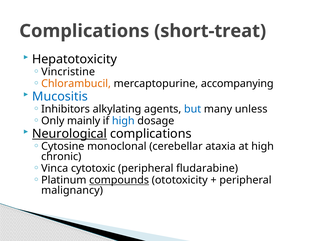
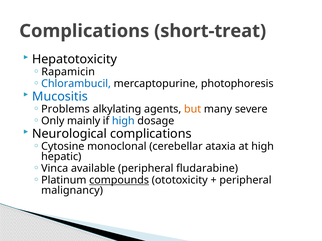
Vincristine: Vincristine -> Rapamicin
Chlorambucil colour: orange -> blue
accompanying: accompanying -> photophoresis
Inhibitors: Inhibitors -> Problems
but colour: blue -> orange
unless: unless -> severe
Neurological underline: present -> none
chronic: chronic -> hepatic
cytotoxic: cytotoxic -> available
